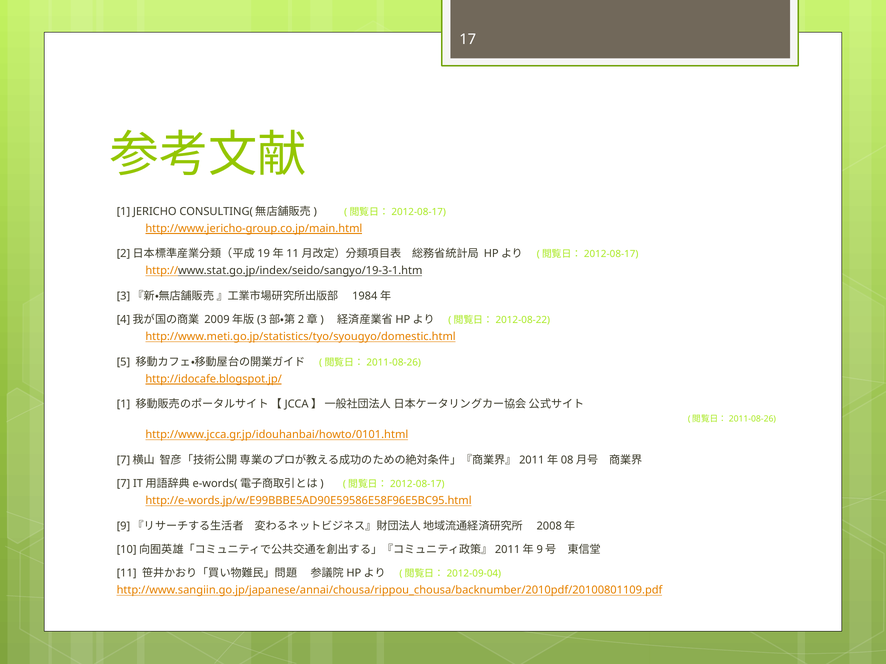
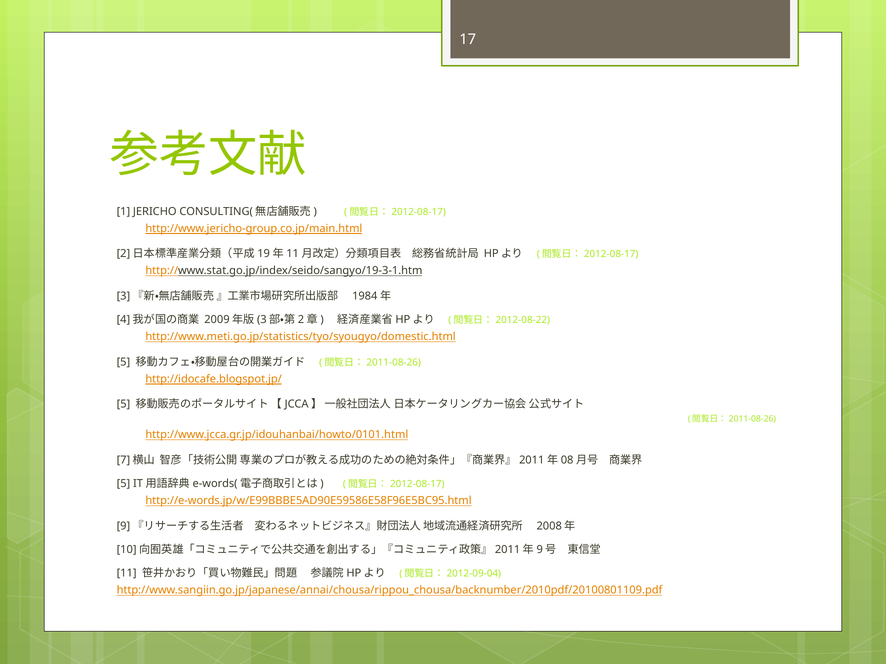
1 at (123, 404): 1 -> 5
7 at (123, 484): 7 -> 5
